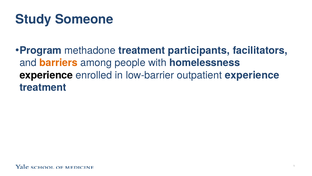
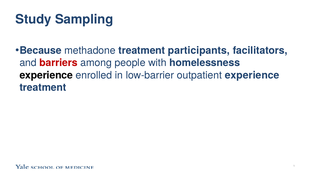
Someone: Someone -> Sampling
Program: Program -> Because
barriers colour: orange -> red
